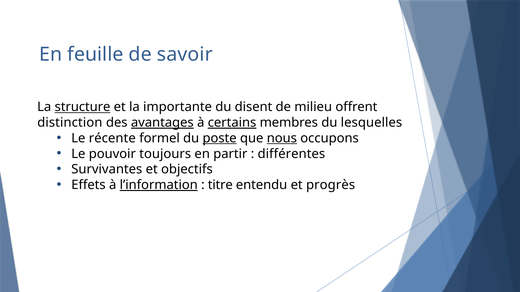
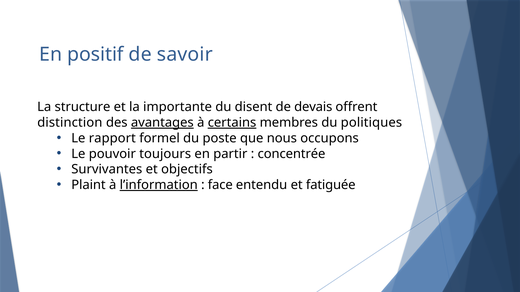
feuille: feuille -> positif
structure underline: present -> none
milieu: milieu -> devais
lesquelles: lesquelles -> politiques
récente: récente -> rapport
poste underline: present -> none
nous underline: present -> none
différentes: différentes -> concentrée
Effets: Effets -> Plaint
titre: titre -> face
progrès: progrès -> fatiguée
